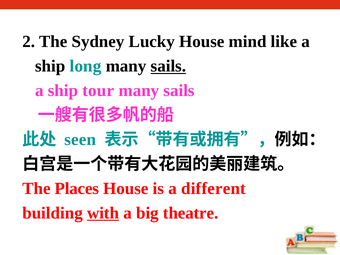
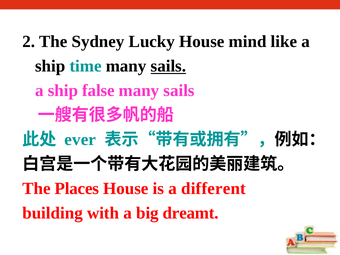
long: long -> time
tour: tour -> false
seen: seen -> ever
with underline: present -> none
theatre: theatre -> dreamt
